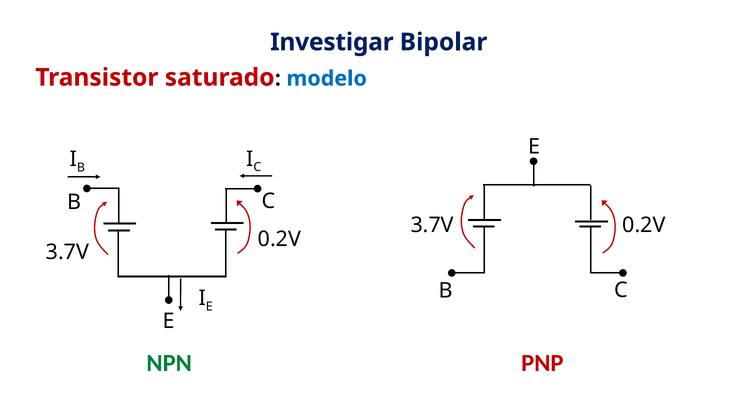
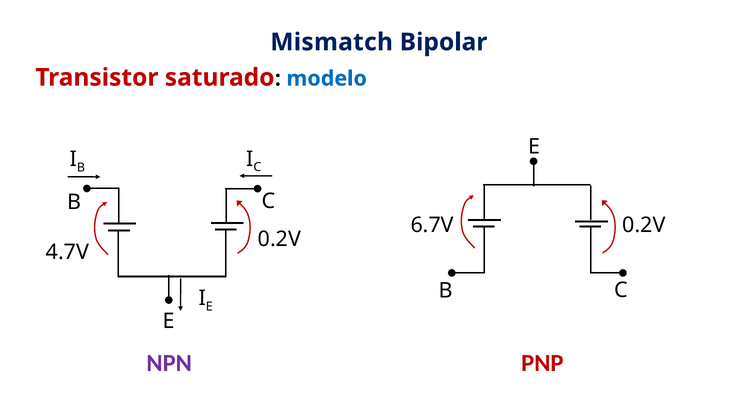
Investigar: Investigar -> Mismatch
3.7V at (432, 225): 3.7V -> 6.7V
3.7V at (67, 252): 3.7V -> 4.7V
NPN colour: green -> purple
